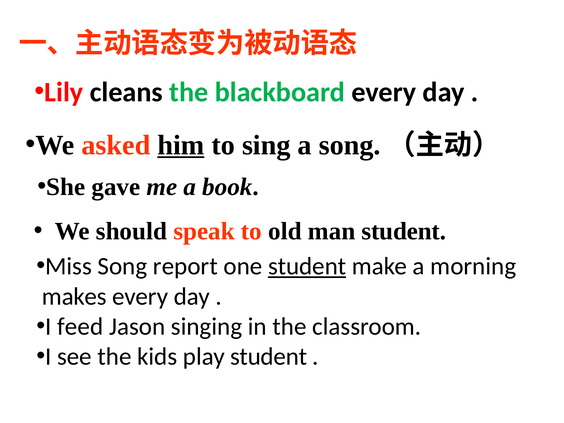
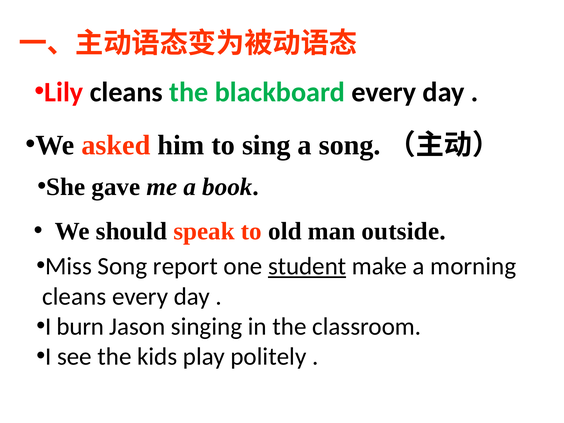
him underline: present -> none
man student: student -> outside
makes at (74, 296): makes -> cleans
feed: feed -> burn
play student: student -> politely
